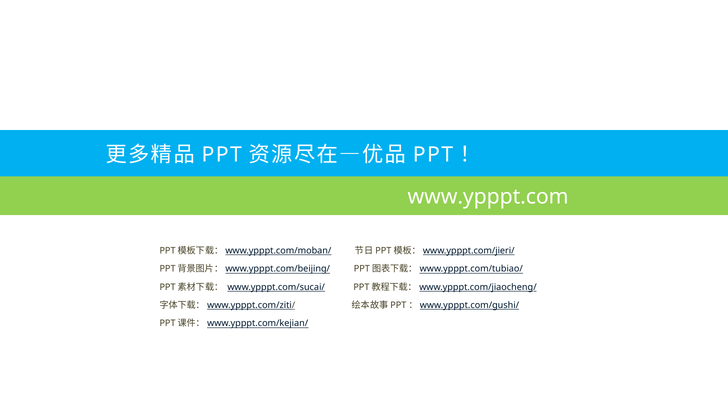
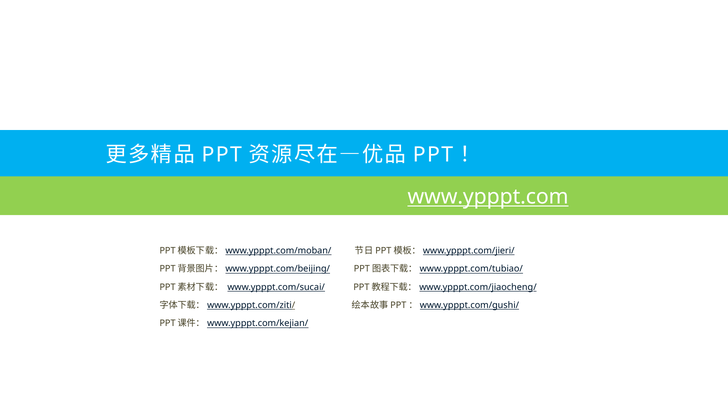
www.ypppt.com underline: none -> present
